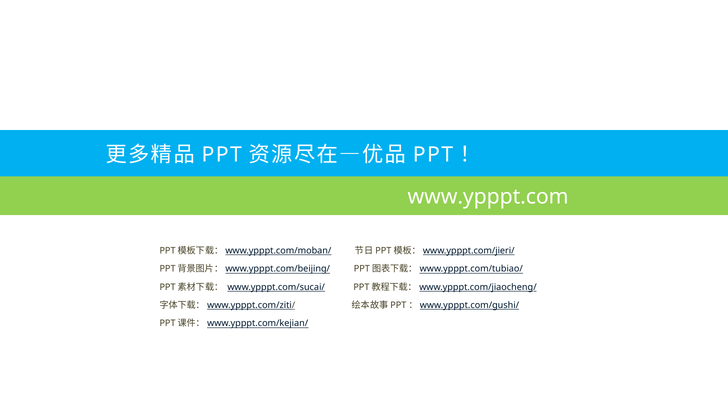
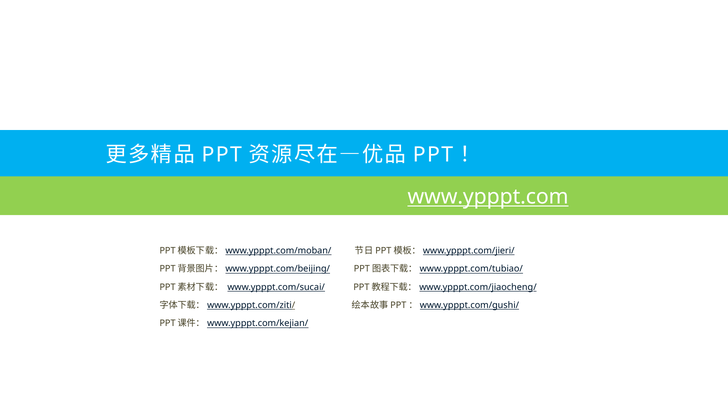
www.ypppt.com underline: none -> present
